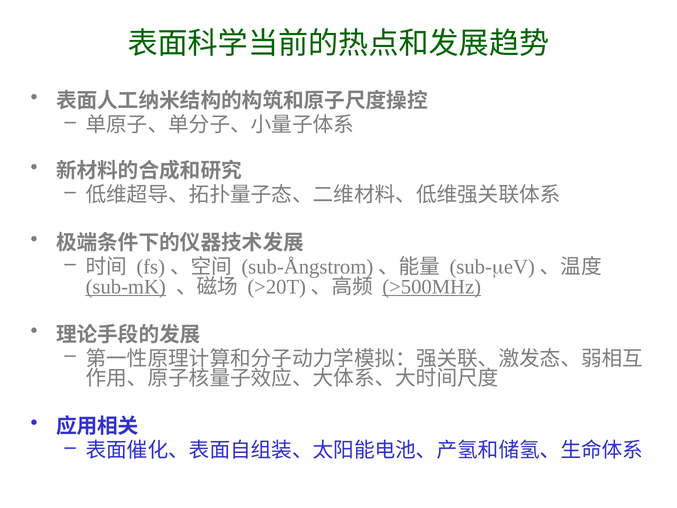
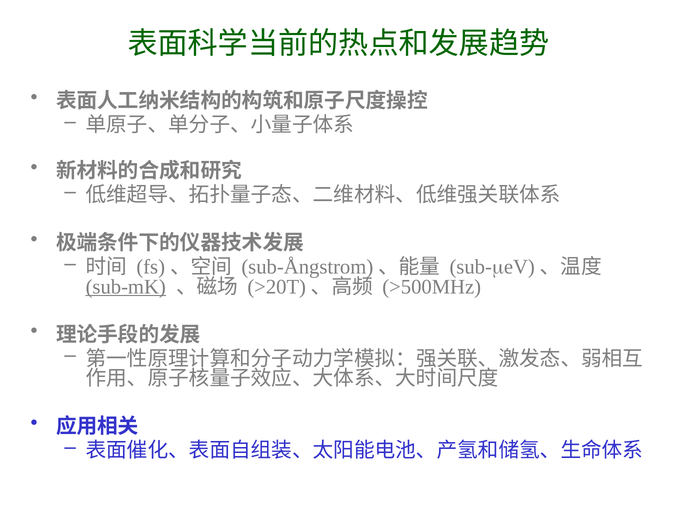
>500MHz underline: present -> none
